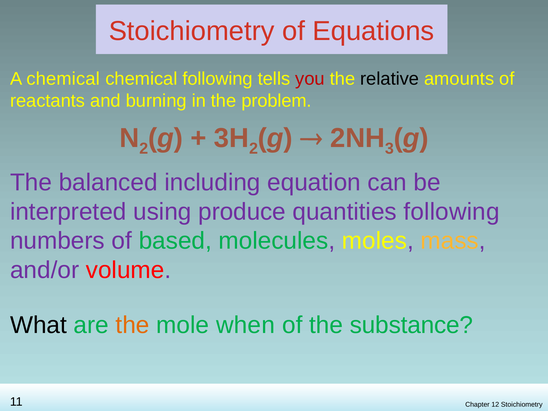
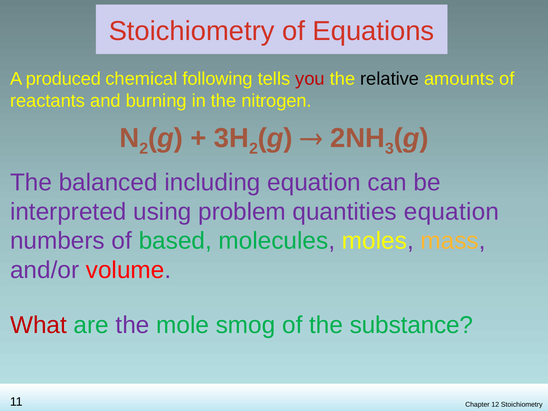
A chemical: chemical -> produced
problem: problem -> nitrogen
produce: produce -> problem
quantities following: following -> equation
What colour: black -> red
the at (133, 325) colour: orange -> purple
when: when -> smog
